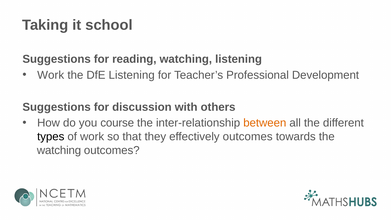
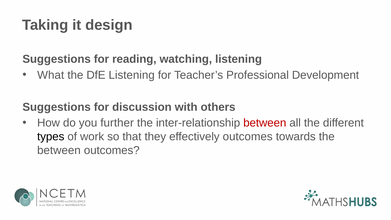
school: school -> design
Work at (51, 75): Work -> What
course: course -> further
between at (265, 123) colour: orange -> red
watching at (59, 150): watching -> between
